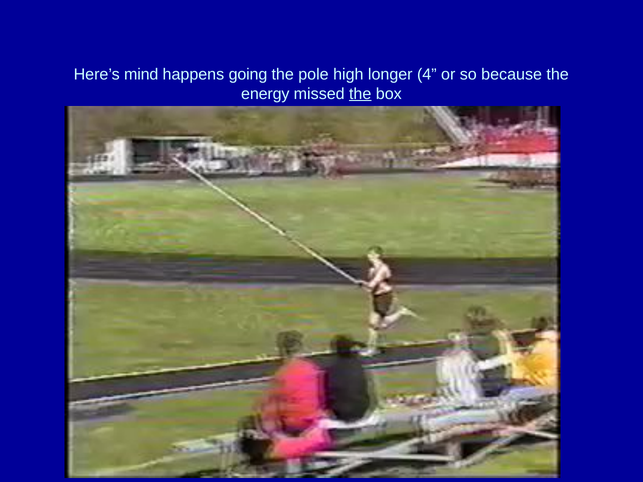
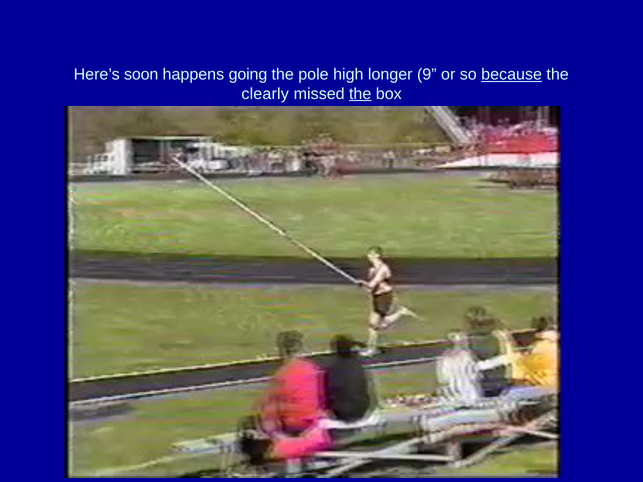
mind: mind -> soon
4: 4 -> 9
because underline: none -> present
energy: energy -> clearly
